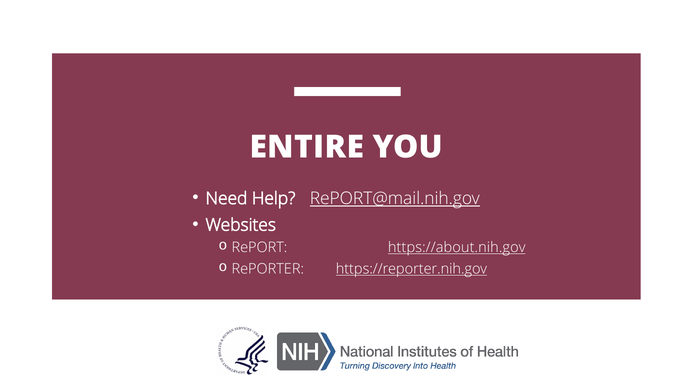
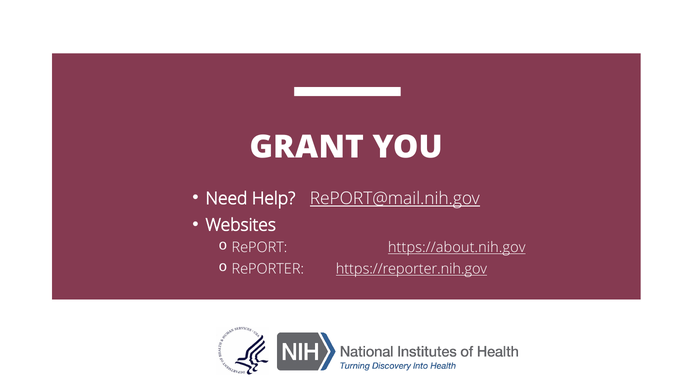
ENTIRE: ENTIRE -> GRANT
